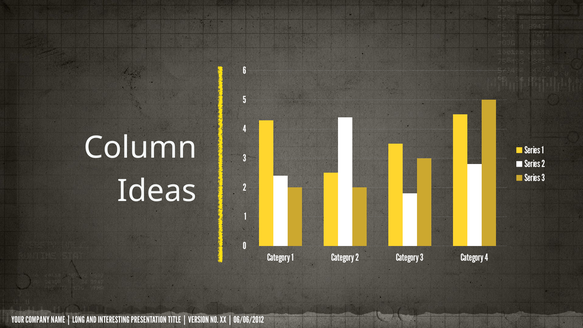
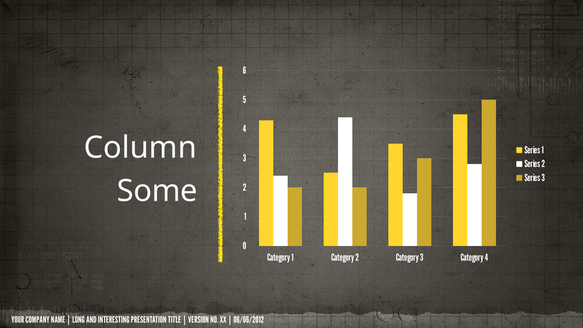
Ideas: Ideas -> Some
